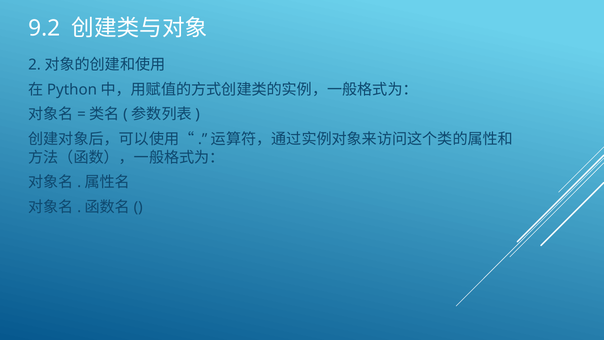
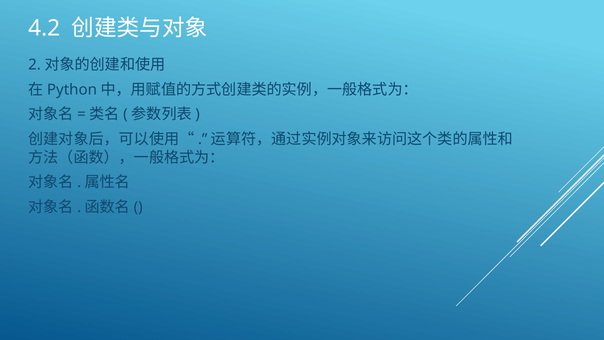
9.2: 9.2 -> 4.2
